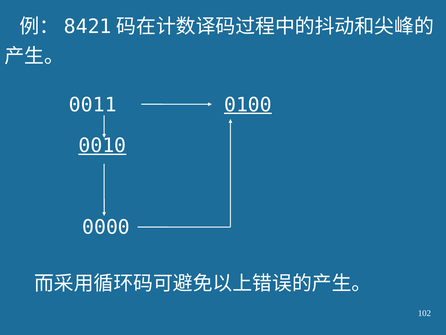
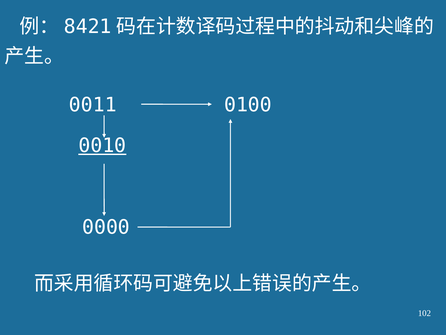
0100 underline: present -> none
